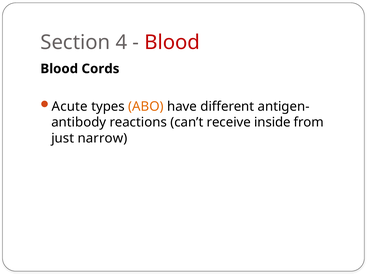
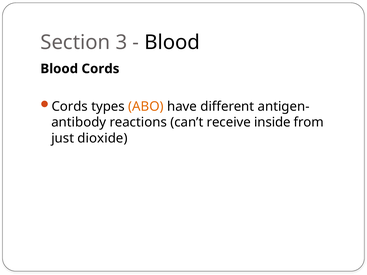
4: 4 -> 3
Blood at (172, 42) colour: red -> black
Acute at (70, 106): Acute -> Cords
narrow: narrow -> dioxide
